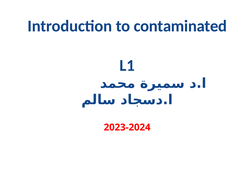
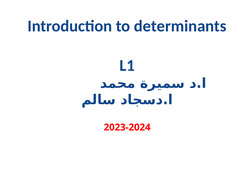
contaminated: contaminated -> determinants
